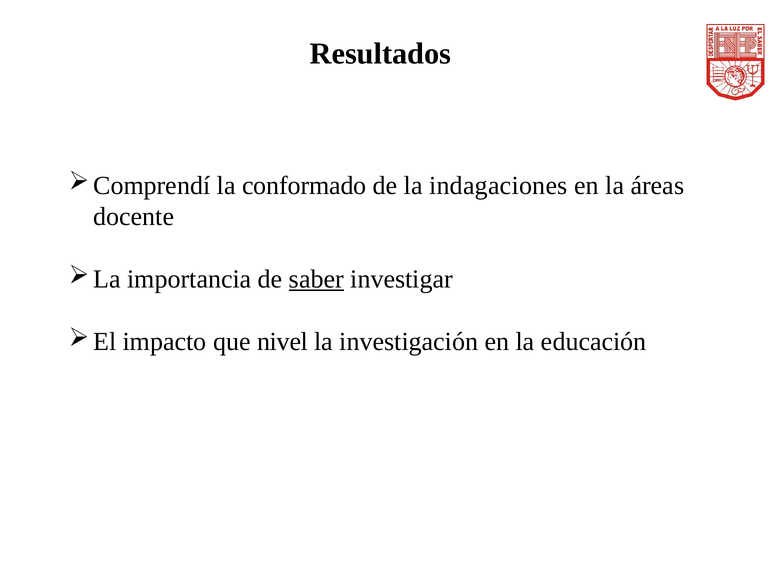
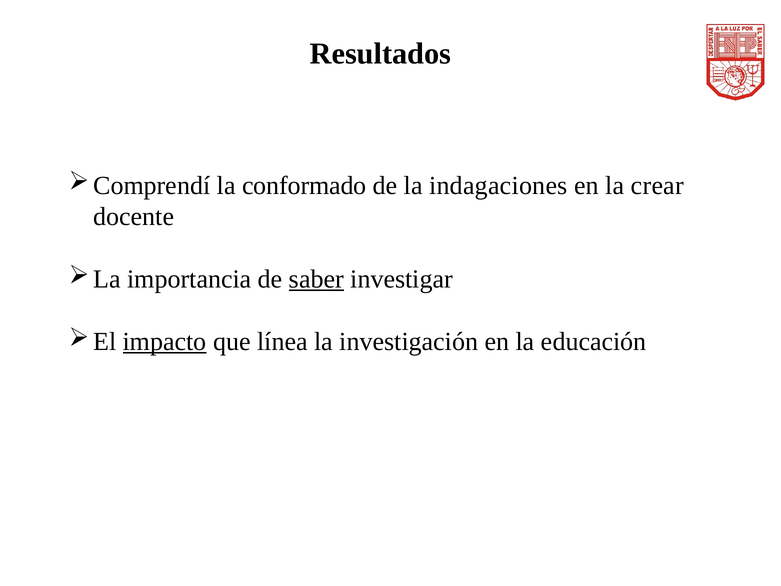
áreas: áreas -> crear
impacto underline: none -> present
nivel: nivel -> línea
